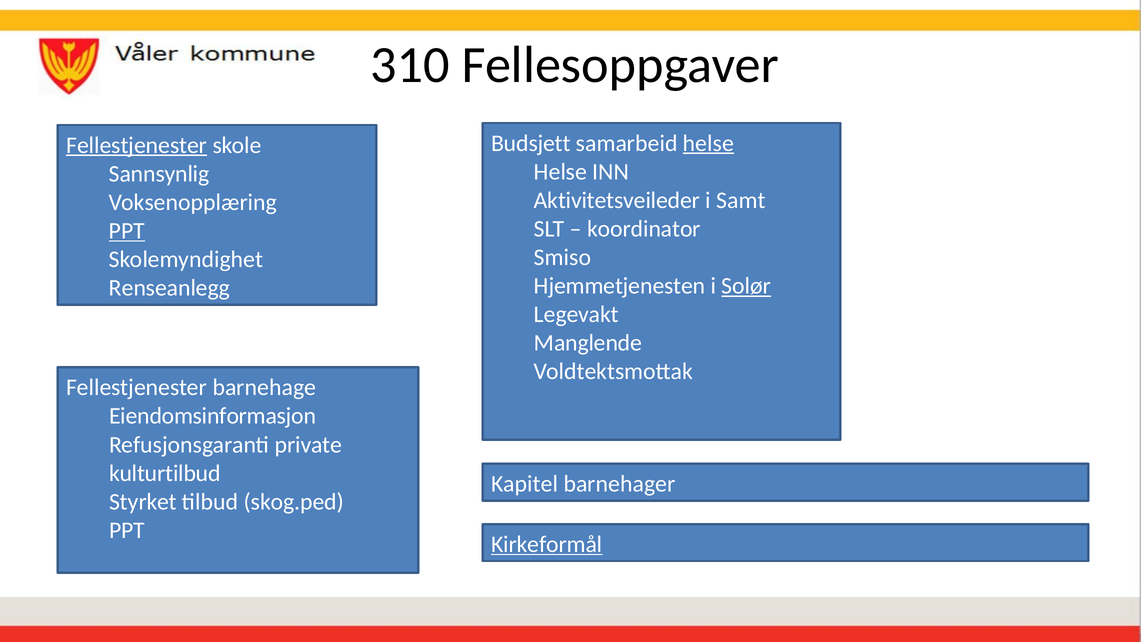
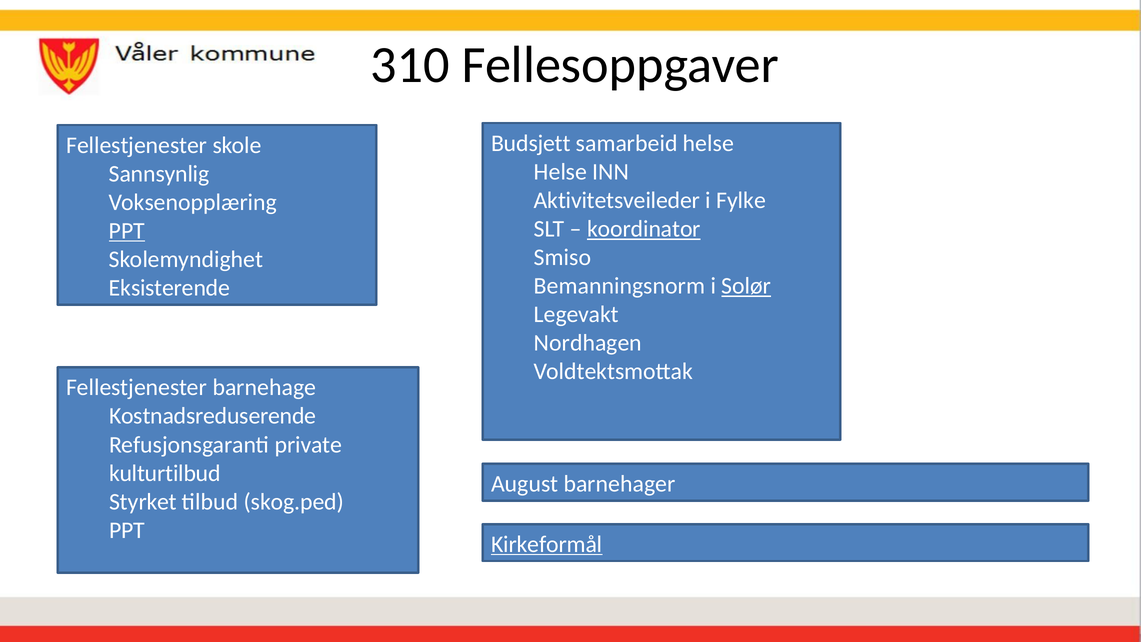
helse at (708, 143) underline: present -> none
Fellestjenester at (137, 145) underline: present -> none
Samt: Samt -> Fylke
koordinator underline: none -> present
Hjemmetjenesten: Hjemmetjenesten -> Bemanningsnorm
Renseanlegg: Renseanlegg -> Eksisterende
Manglende: Manglende -> Nordhagen
Eiendomsinformasjon: Eiendomsinformasjon -> Kostnadsreduserende
Kapitel: Kapitel -> August
